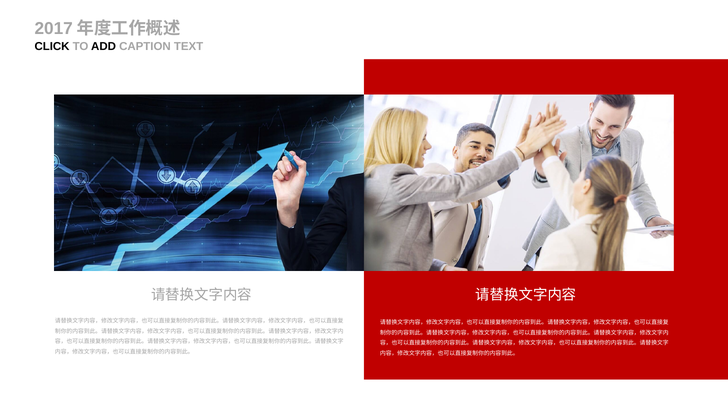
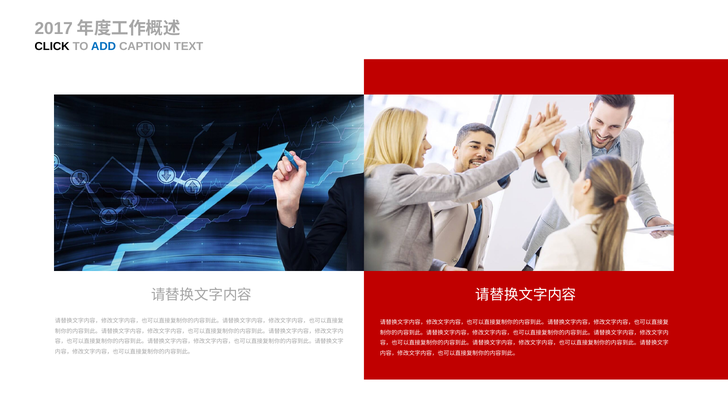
ADD colour: black -> blue
